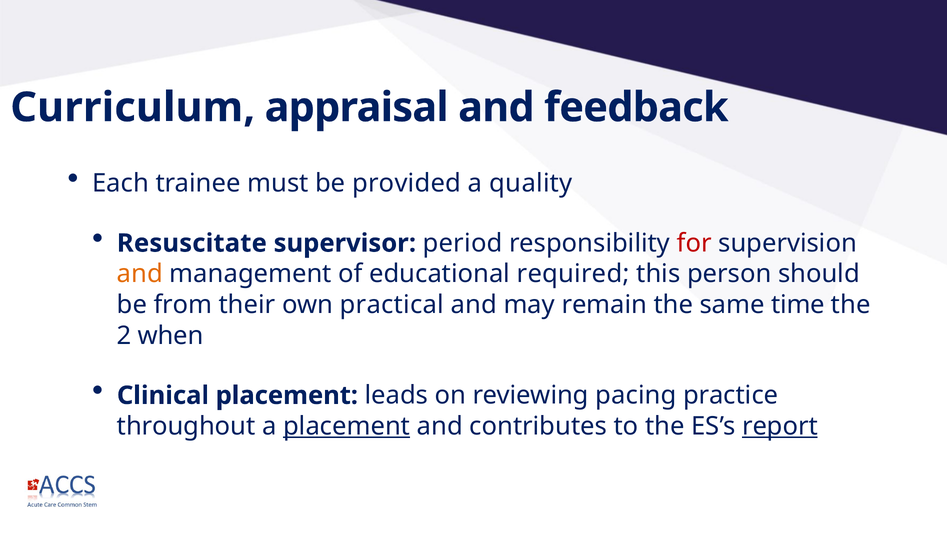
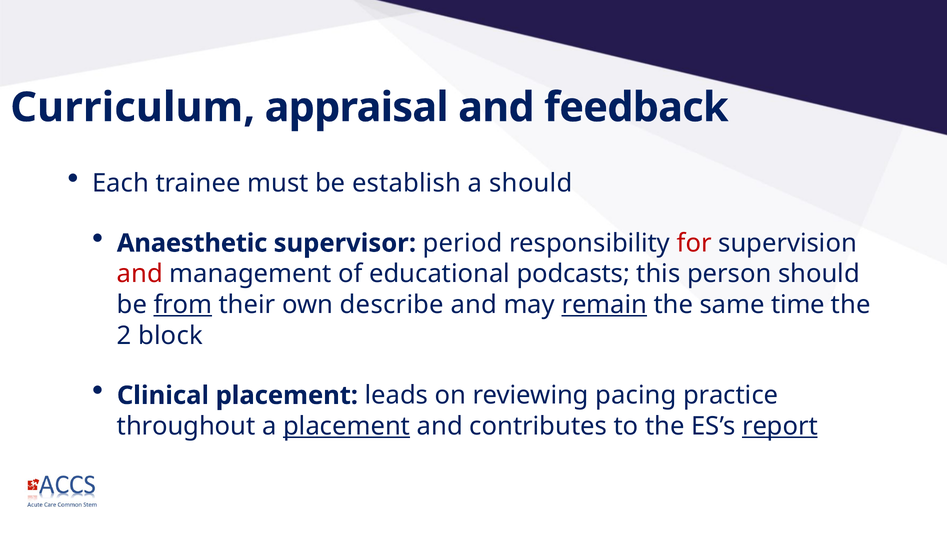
provided: provided -> establish
a quality: quality -> should
Resuscitate: Resuscitate -> Anaesthetic
and at (140, 274) colour: orange -> red
required: required -> podcasts
from underline: none -> present
practical: practical -> describe
remain underline: none -> present
when: when -> block
